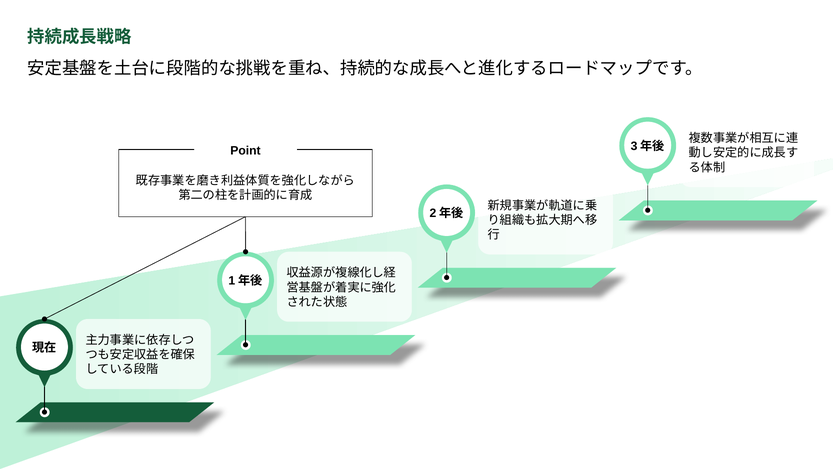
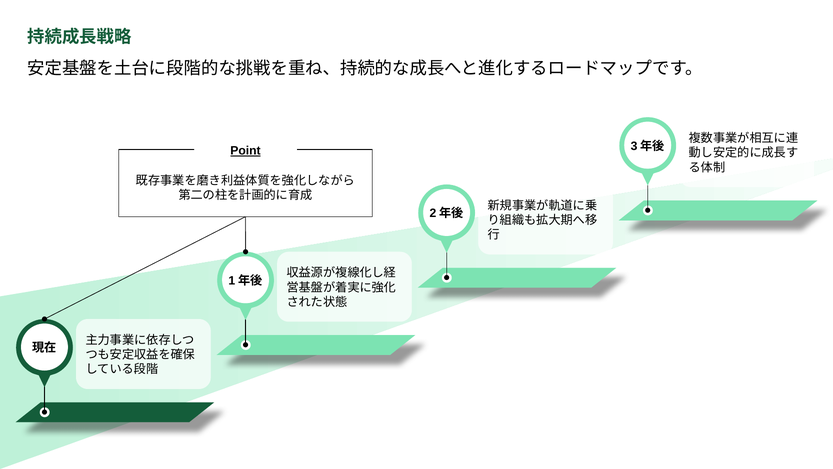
Point underline: none -> present
